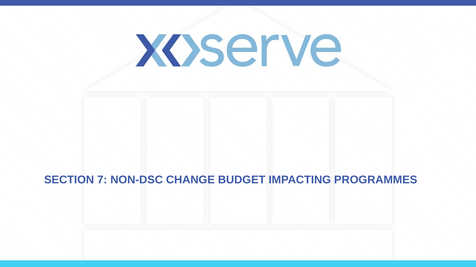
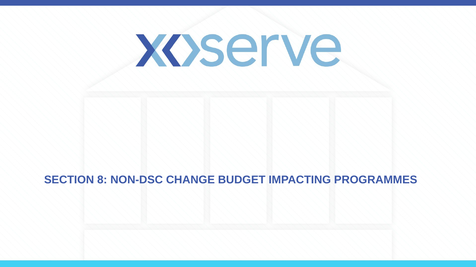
7: 7 -> 8
